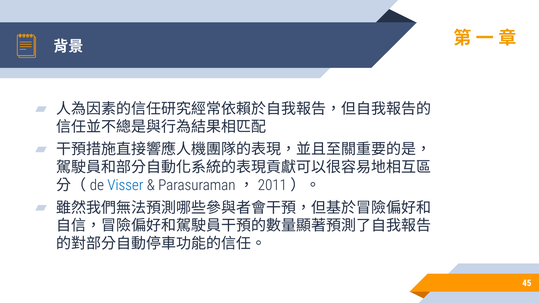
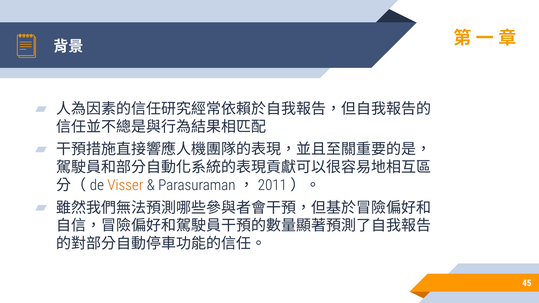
Visser colour: blue -> orange
